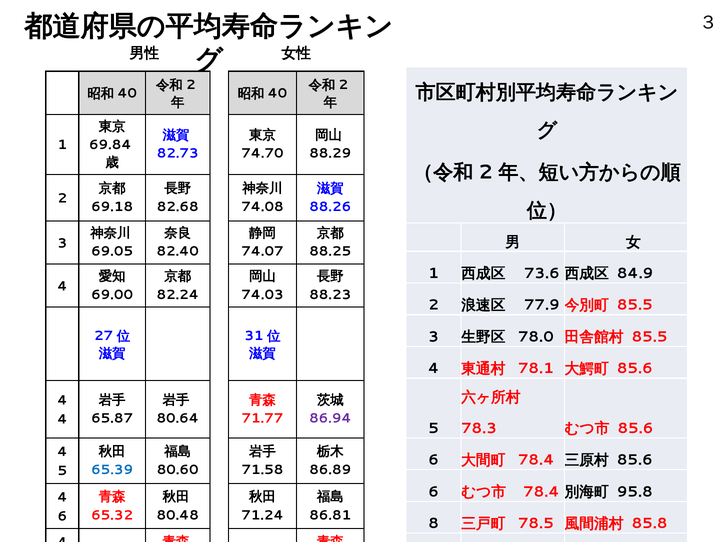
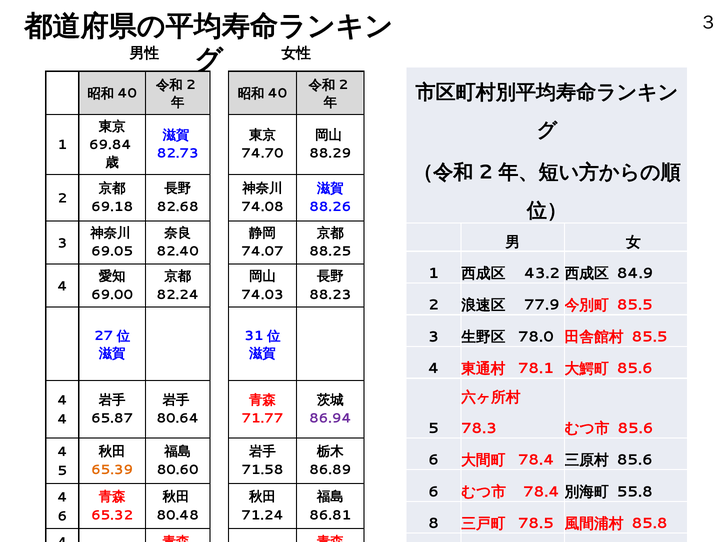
73.6: 73.6 -> 43.2
65.39 colour: blue -> orange
95.8: 95.8 -> 55.8
